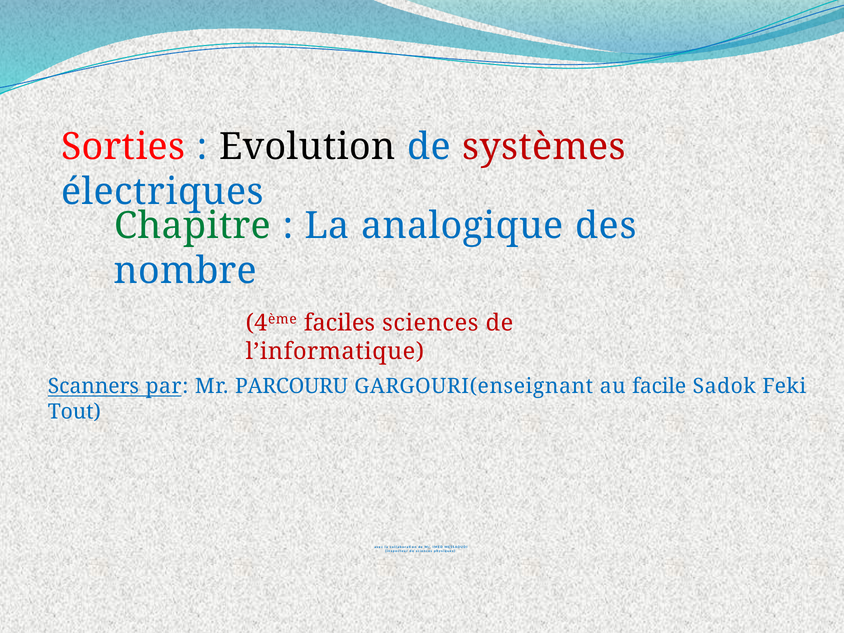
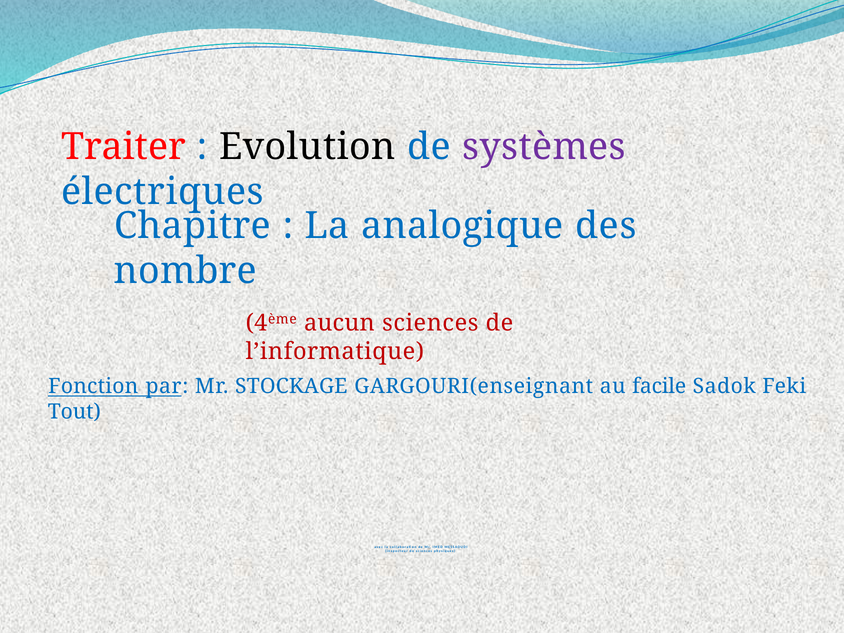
Sorties: Sorties -> Traiter
systèmes colour: red -> purple
Chapitre colour: green -> blue
faciles: faciles -> aucun
Scanners: Scanners -> Fonction
PARCOURU: PARCOURU -> STOCKAGE
